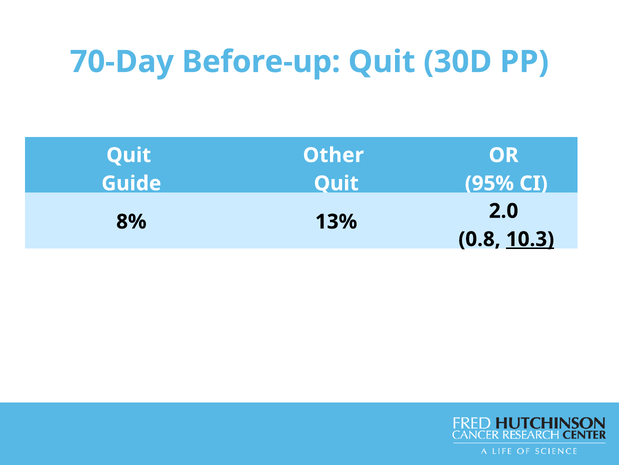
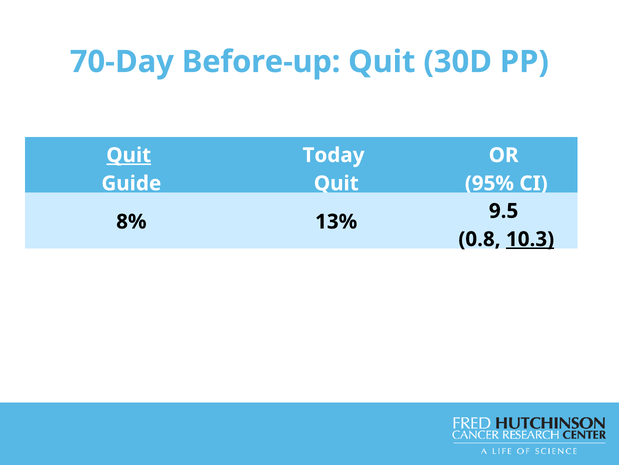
Quit at (129, 155) underline: none -> present
Other: Other -> Today
2.0: 2.0 -> 9.5
